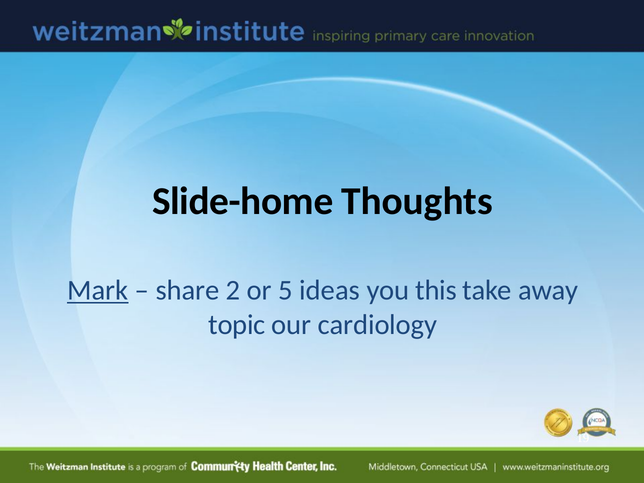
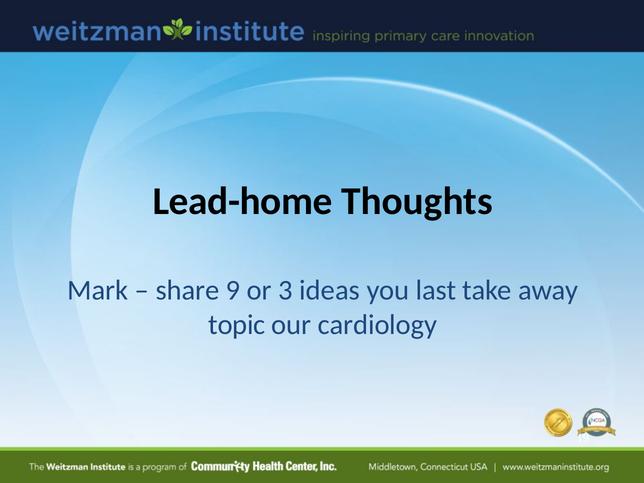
Slide-home: Slide-home -> Lead-home
Mark underline: present -> none
2: 2 -> 9
5: 5 -> 3
this: this -> last
